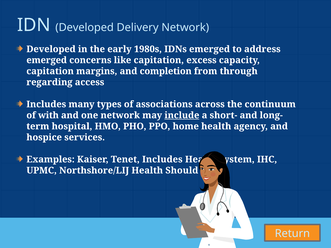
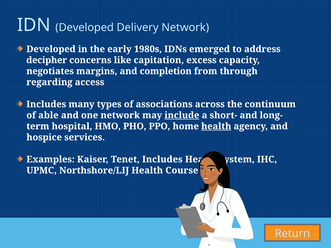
emerged at (47, 60): emerged -> decipher
capitation at (50, 71): capitation -> negotiates
with: with -> able
health at (216, 126) underline: none -> present
Should: Should -> Course
